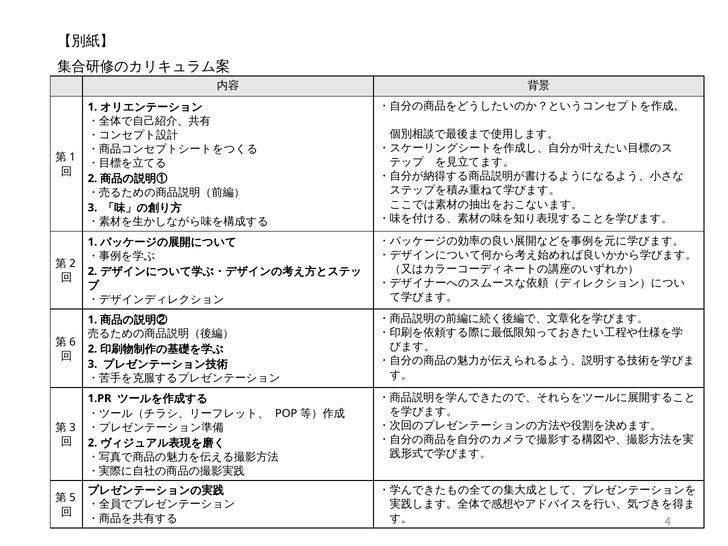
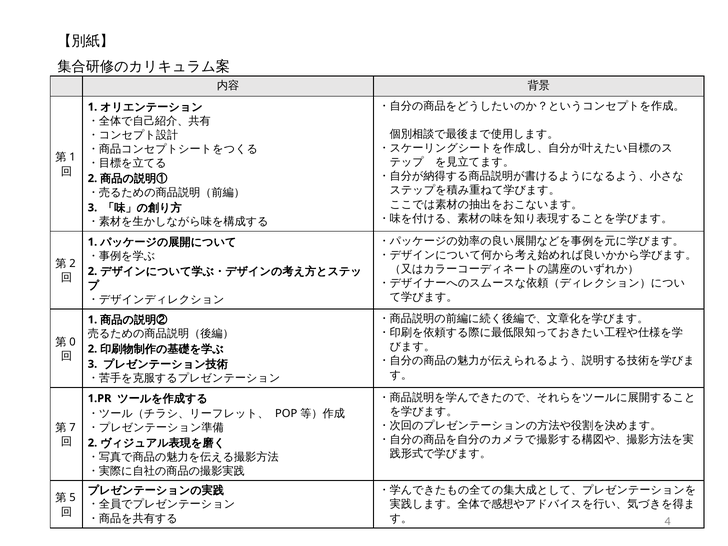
6: 6 -> 0
3 at (73, 428): 3 -> 7
